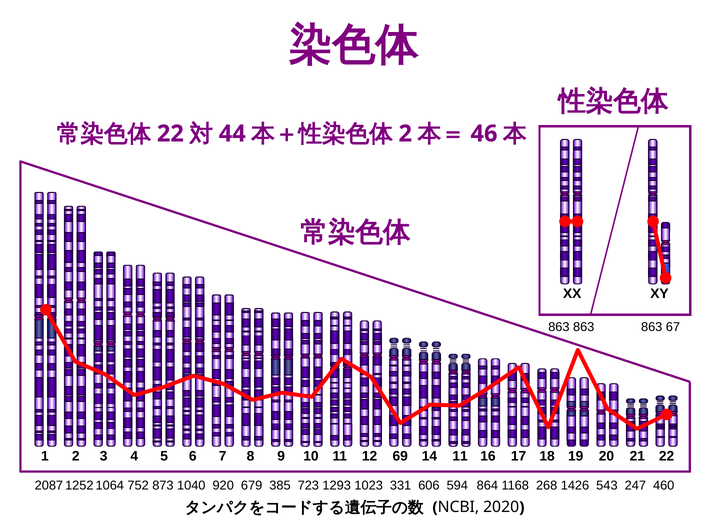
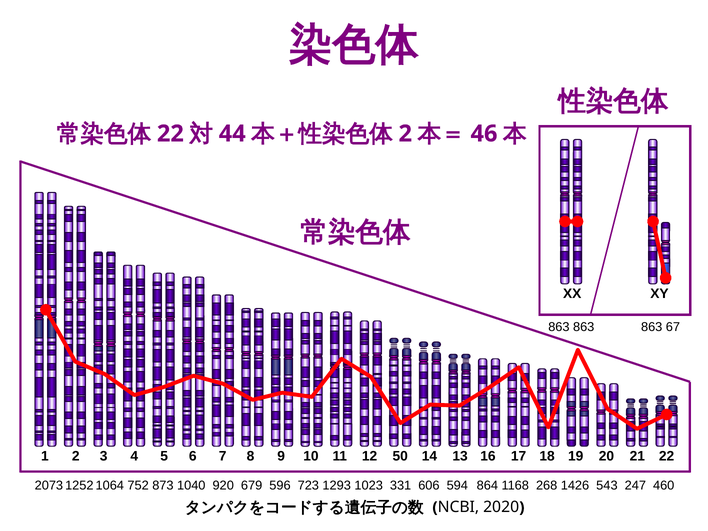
69: 69 -> 50
14 11: 11 -> 13
2087: 2087 -> 2073
385: 385 -> 596
